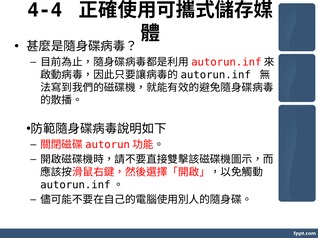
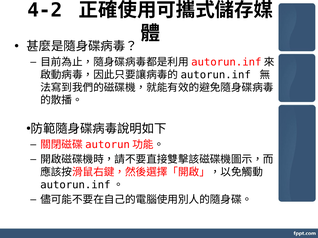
4-4: 4-4 -> 4-2
